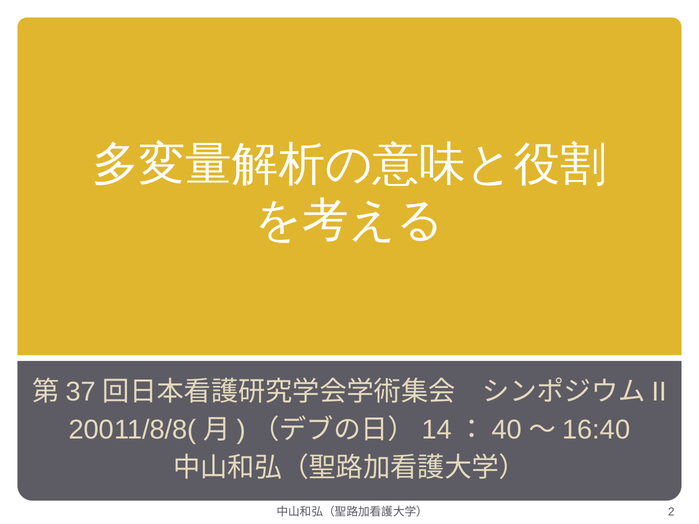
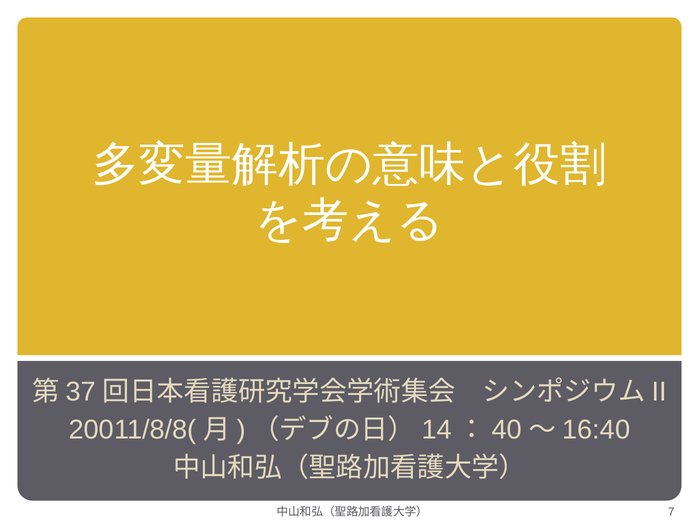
2: 2 -> 7
